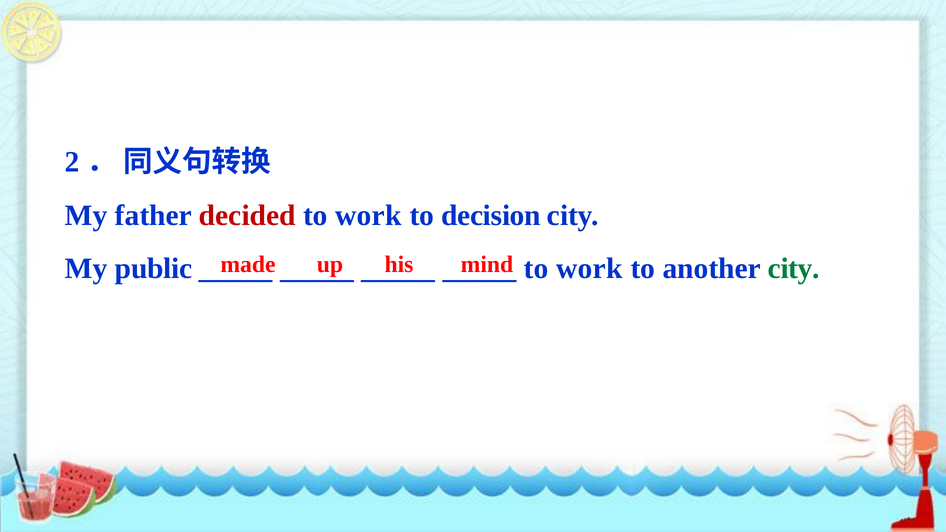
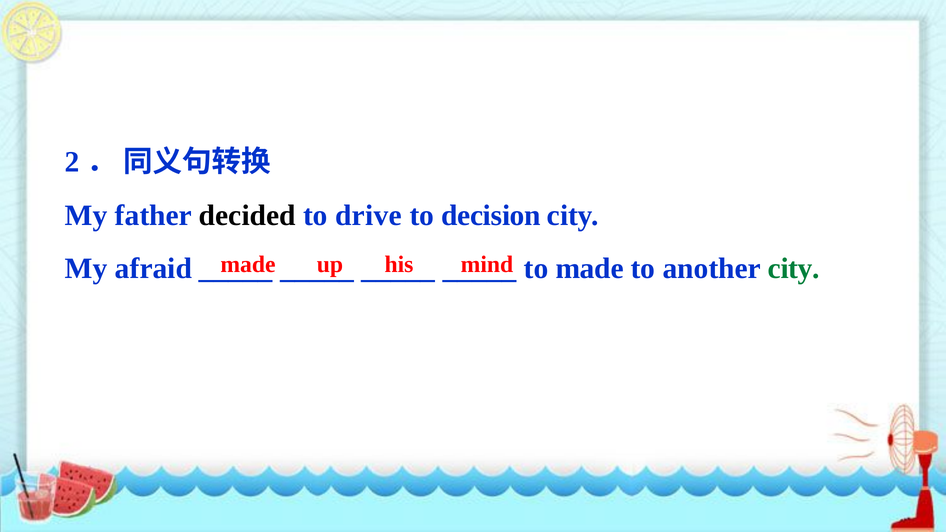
decided colour: red -> black
work at (368, 215): work -> drive
public: public -> afraid
work at (589, 269): work -> made
